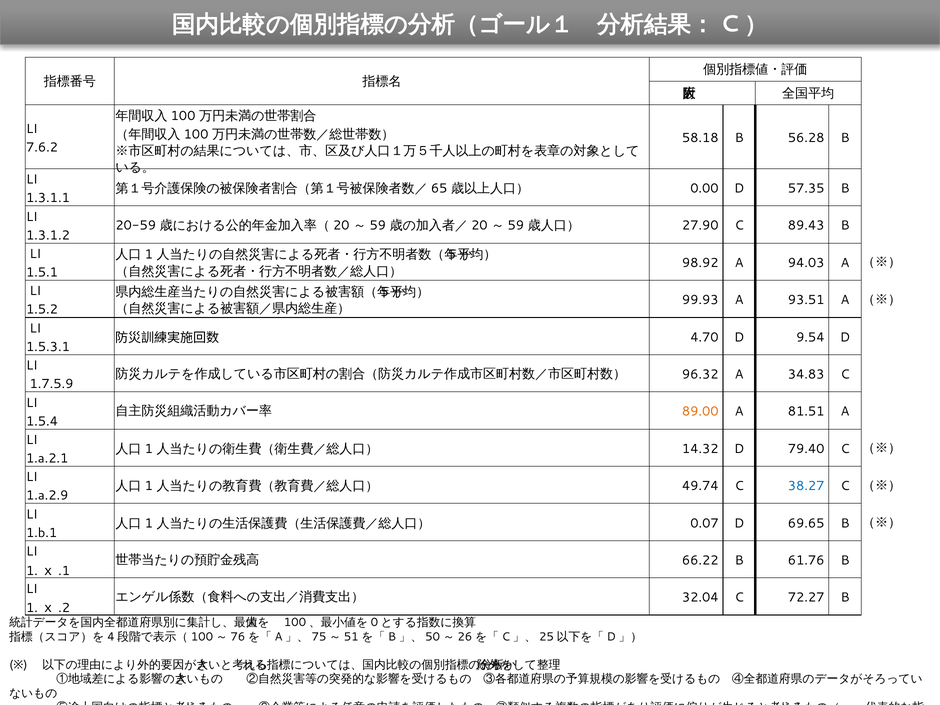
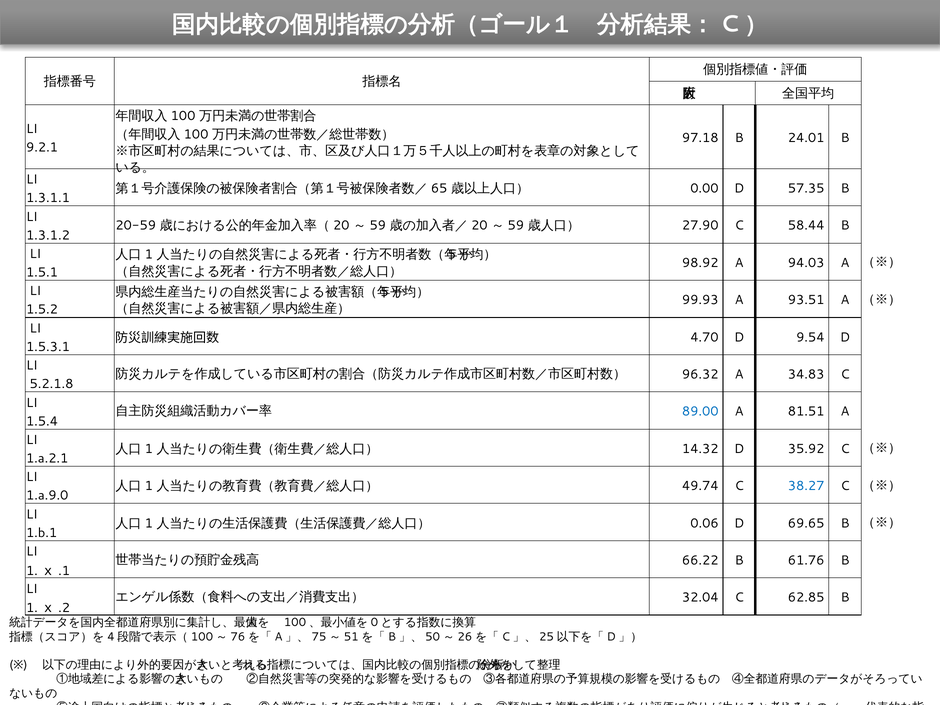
58.18: 58.18 -> 97.18
56.28: 56.28 -> 24.01
7.6.2: 7.6.2 -> 9.2.1
89.43: 89.43 -> 58.44
1.7.5.9: 1.7.5.9 -> 5.2.1.8
89.00 colour: orange -> blue
79.40: 79.40 -> 35.92
1.a.2.9: 1.a.2.9 -> 1.a.9.0
0.07: 0.07 -> 0.06
72.27: 72.27 -> 62.85
